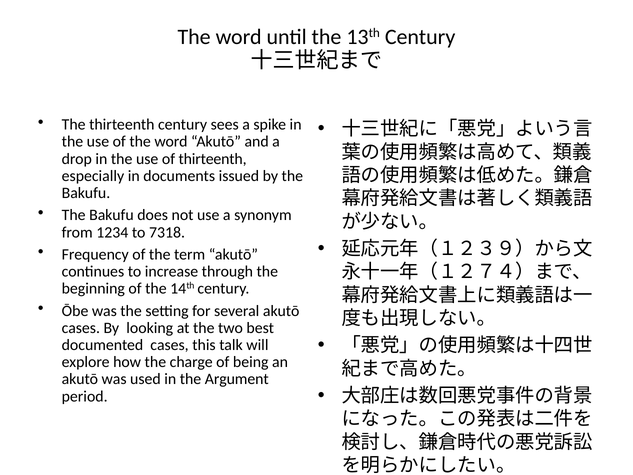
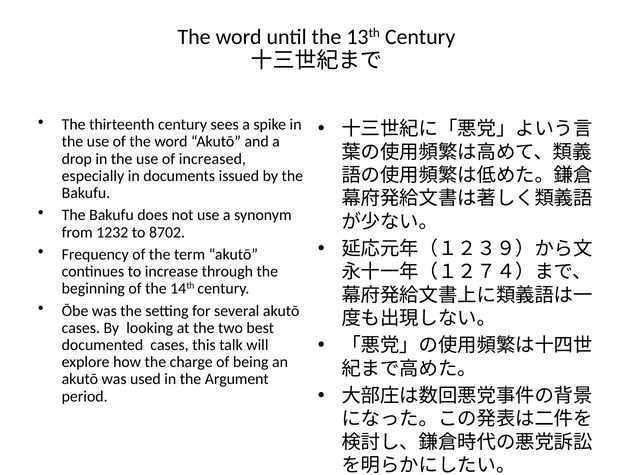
of thirteenth: thirteenth -> increased
1234: 1234 -> 1232
7318: 7318 -> 8702
